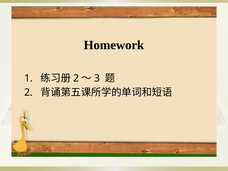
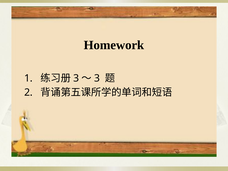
2 at (76, 78): 2 -> 3
